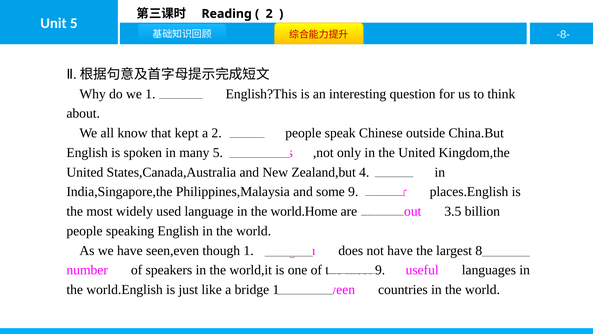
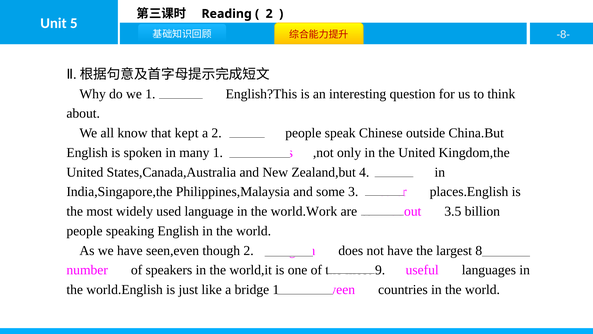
many 5: 5 -> 1
some 9: 9 -> 3
world.Home: world.Home -> world.Work
though 1: 1 -> 2
